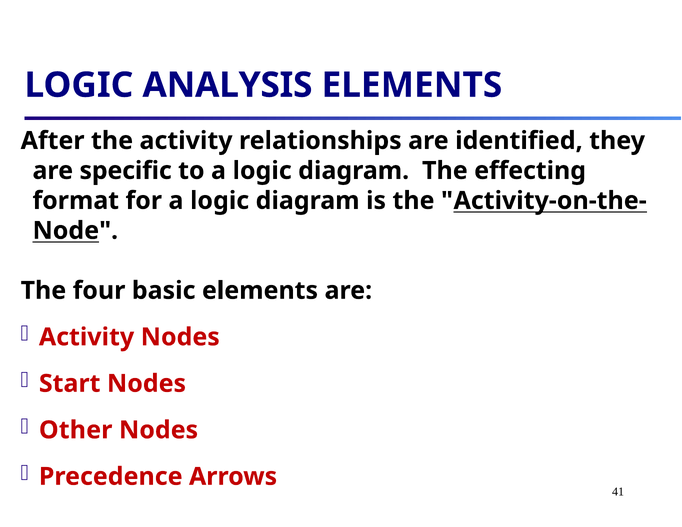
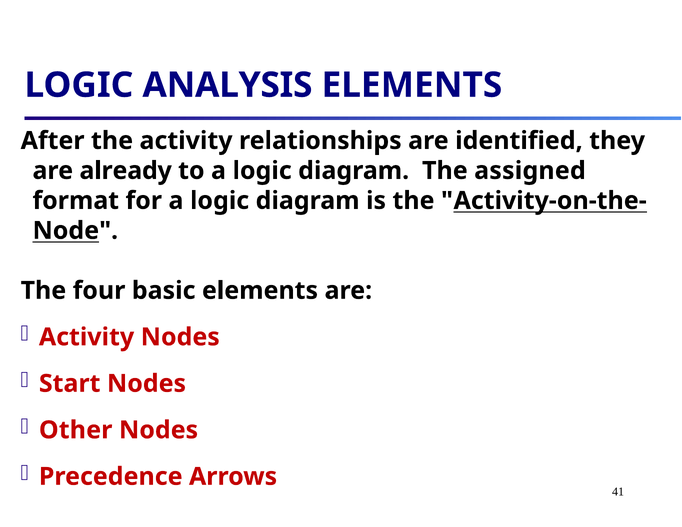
specific: specific -> already
effecting: effecting -> assigned
